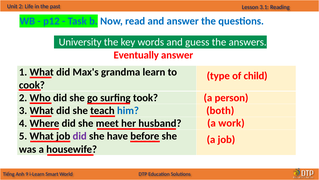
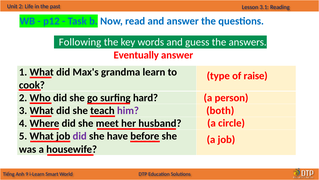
University: University -> Following
child: child -> raise
took: took -> hard
him colour: blue -> purple
work: work -> circle
